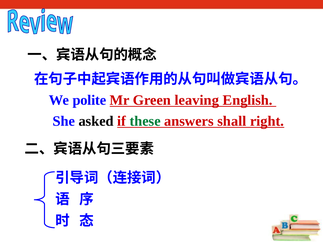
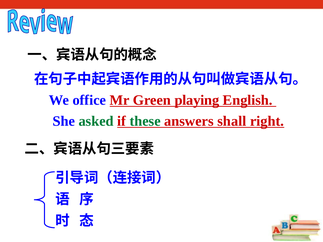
polite: polite -> office
leaving: leaving -> playing
asked colour: black -> green
